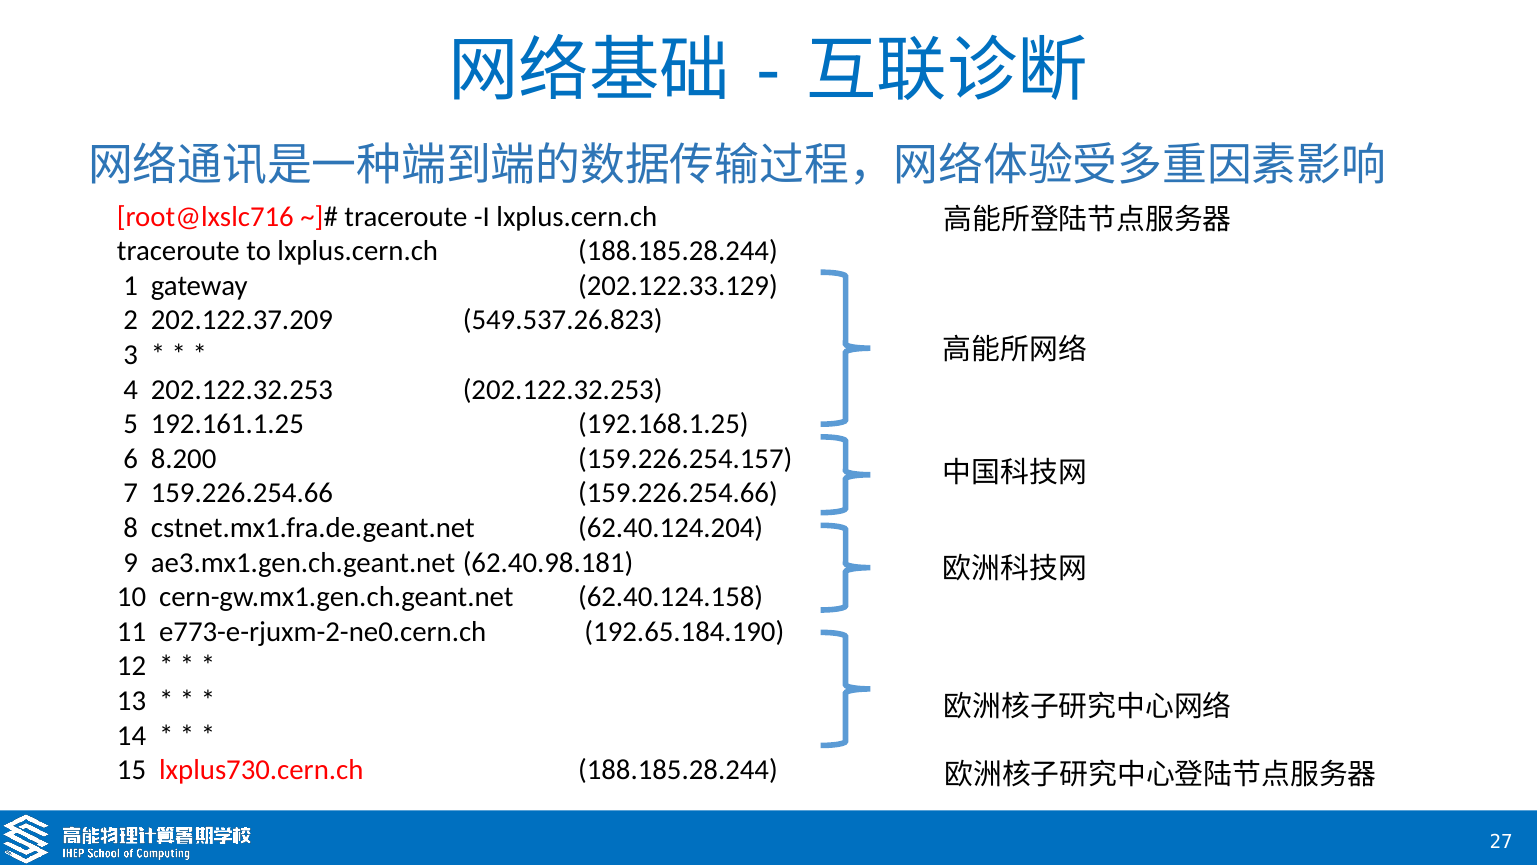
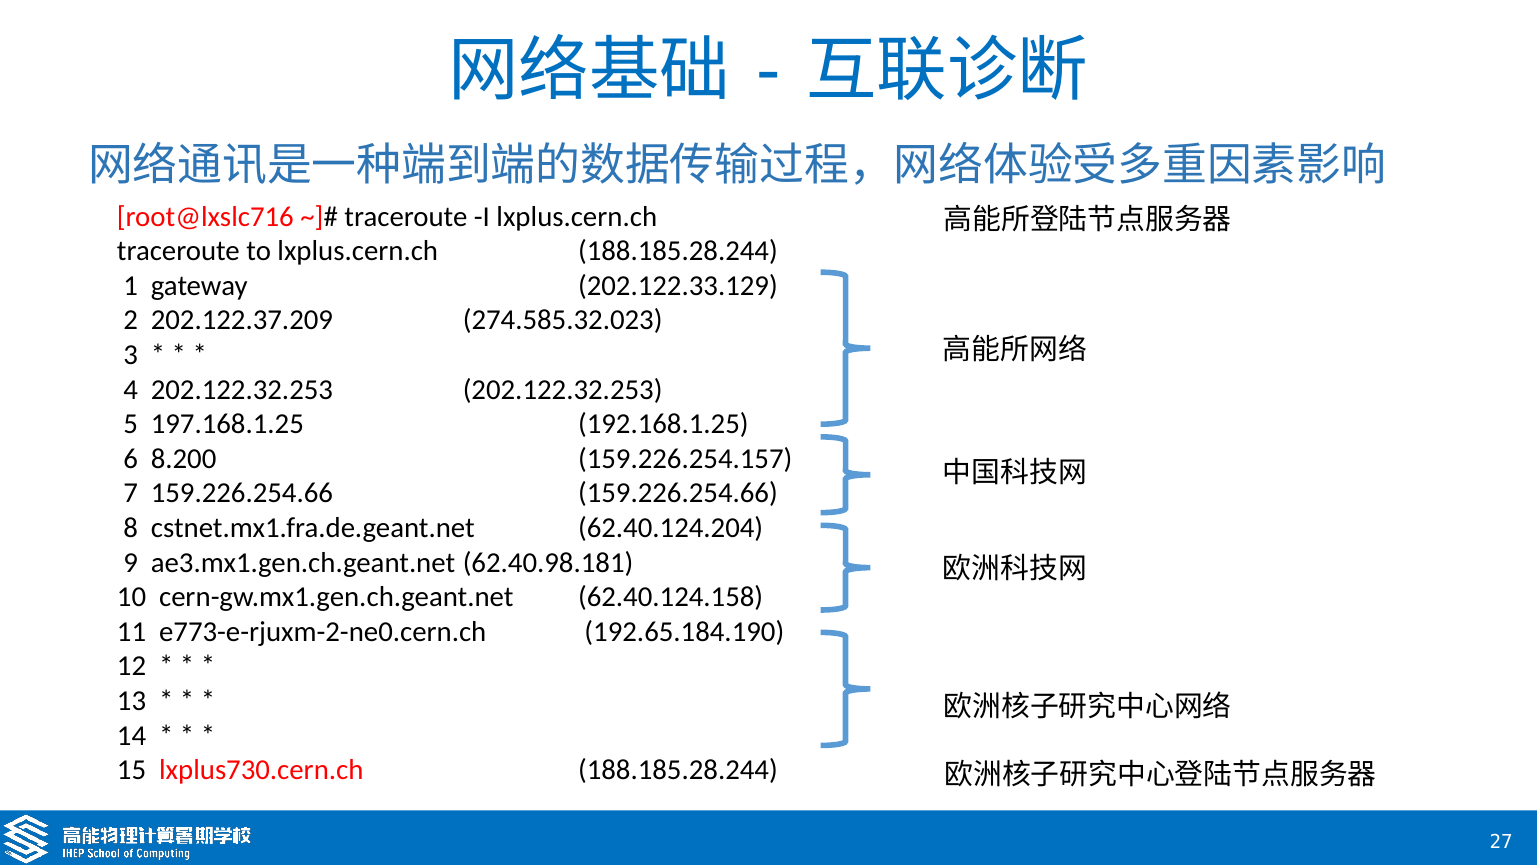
549.537.26.823: 549.537.26.823 -> 274.585.32.023
192.161.1.25: 192.161.1.25 -> 197.168.1.25
